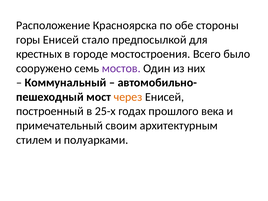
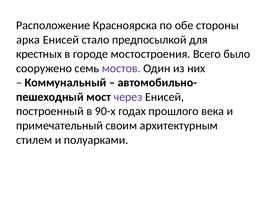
горы: горы -> арка
через colour: orange -> purple
25-х: 25-х -> 90-х
